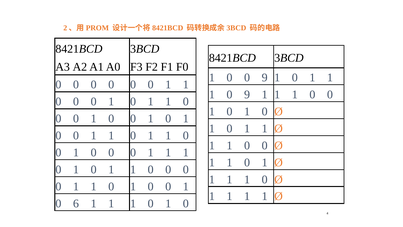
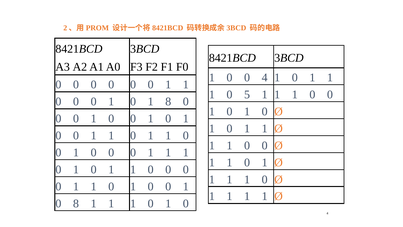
0 0 9: 9 -> 4
1 0 9: 9 -> 5
1 at (168, 102): 1 -> 8
0 6: 6 -> 8
